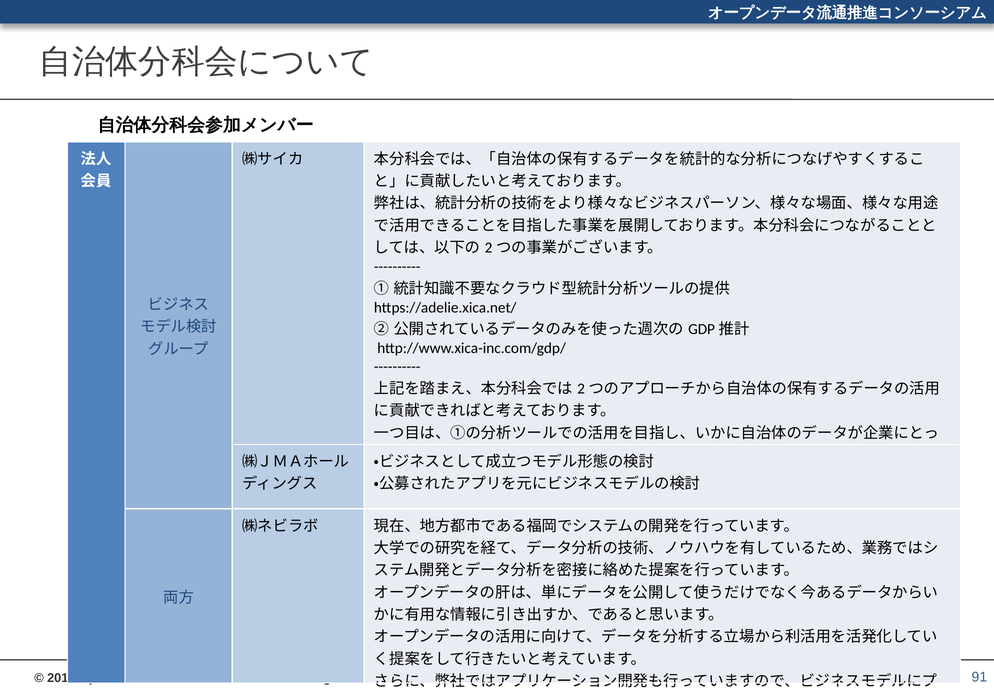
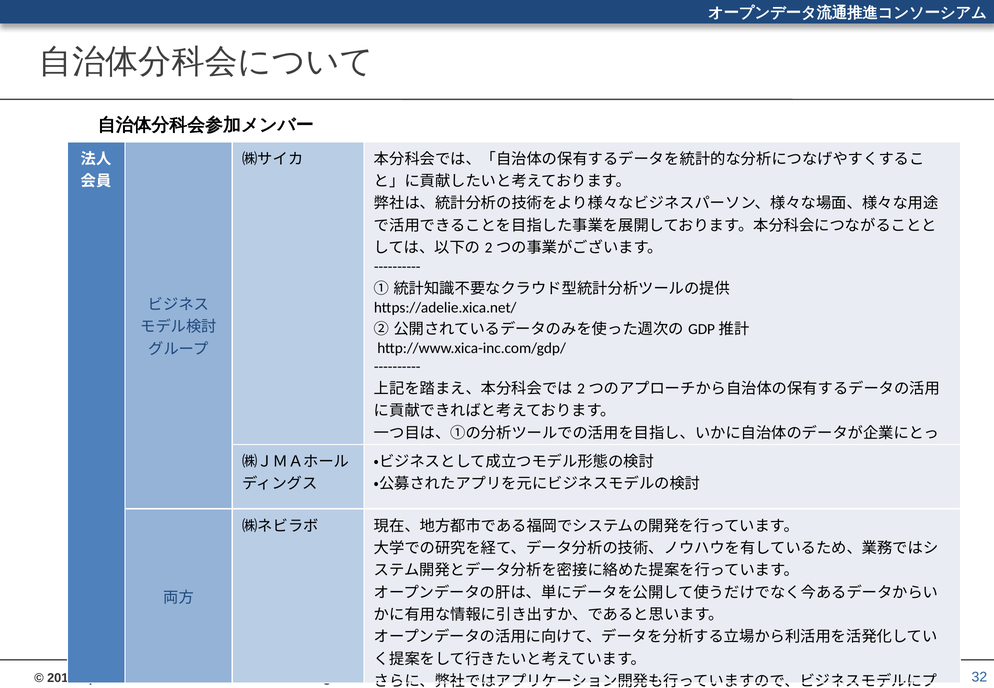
91: 91 -> 32
